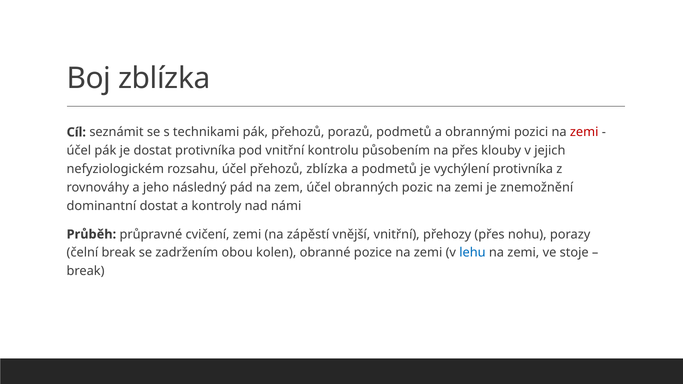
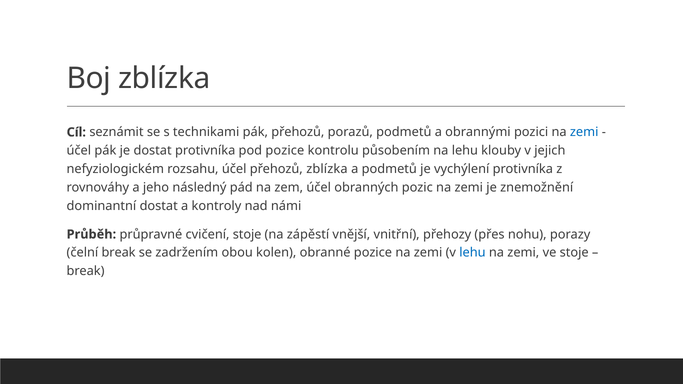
zemi at (584, 132) colour: red -> blue
pod vnitřní: vnitřní -> pozice
na přes: přes -> lehu
cvičení zemi: zemi -> stoje
